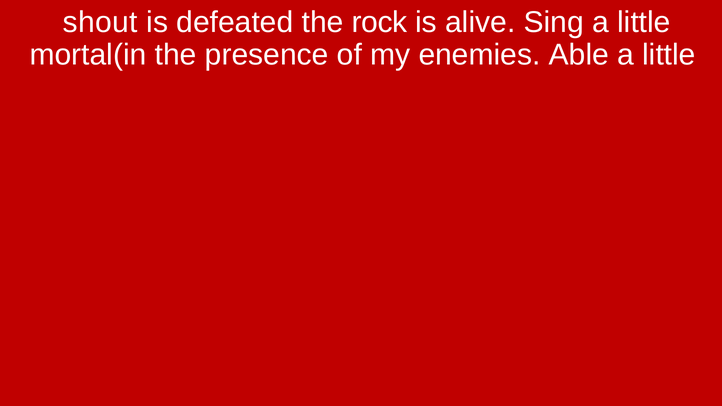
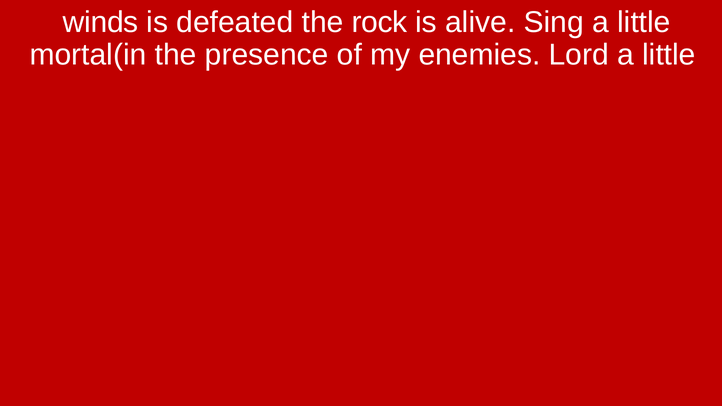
shout: shout -> winds
Able: Able -> Lord
